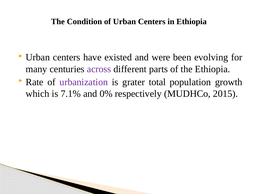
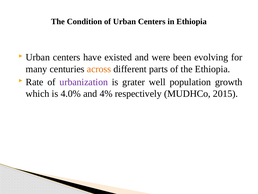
across colour: purple -> orange
total: total -> well
7.1%: 7.1% -> 4.0%
0%: 0% -> 4%
